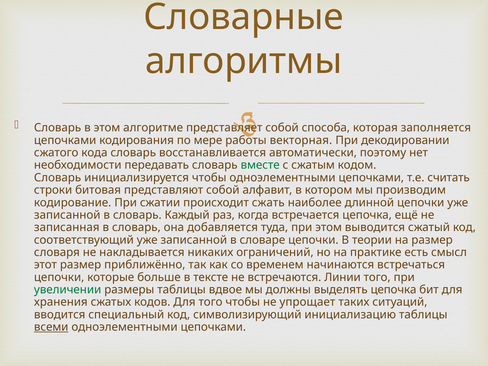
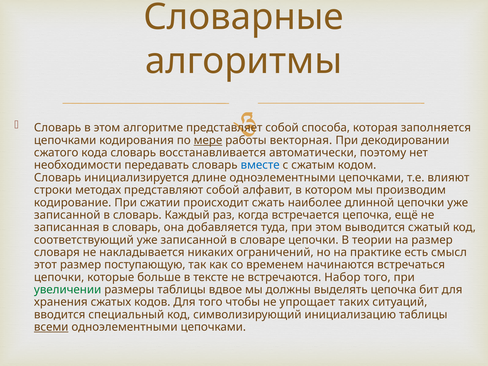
мере underline: none -> present
вместе colour: green -> blue
инициализируется чтобы: чтобы -> длине
считать: считать -> влияют
битовая: битовая -> методах
приближённо: приближённо -> поступающую
Линии: Линии -> Набор
